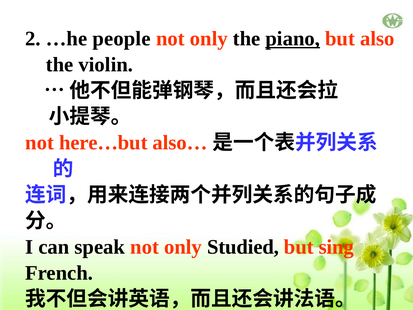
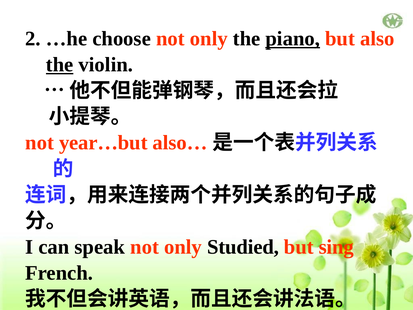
people: people -> choose
the at (60, 65) underline: none -> present
here…but: here…but -> year…but
